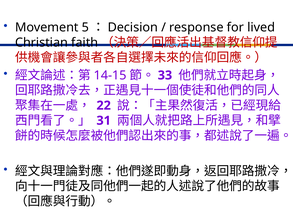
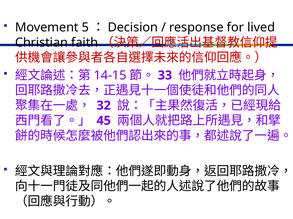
22: 22 -> 32
31: 31 -> 45
